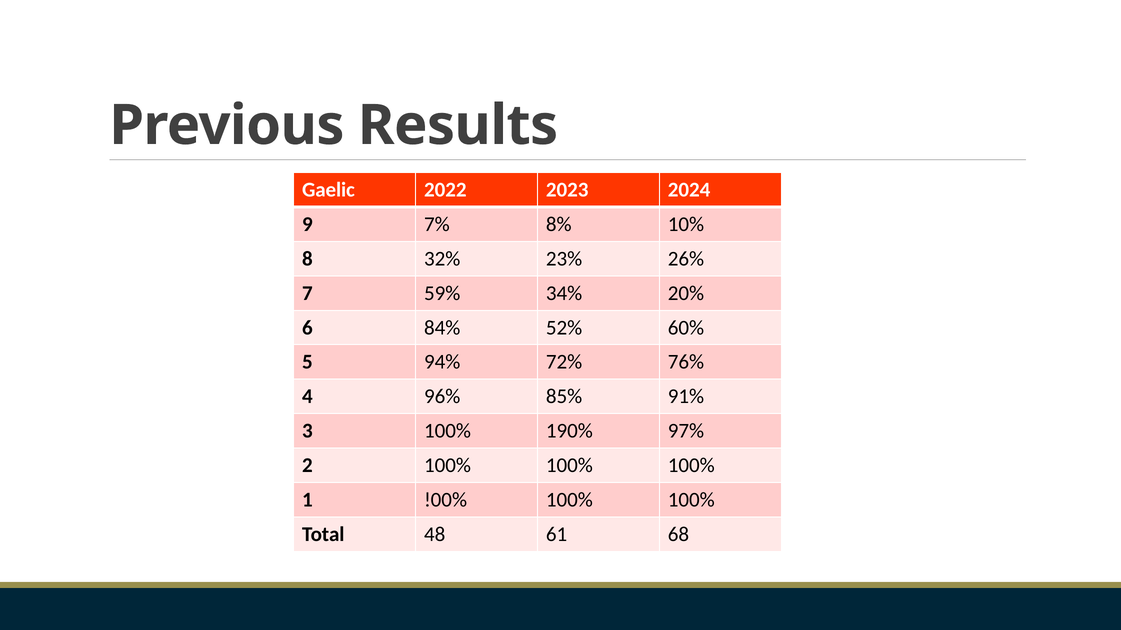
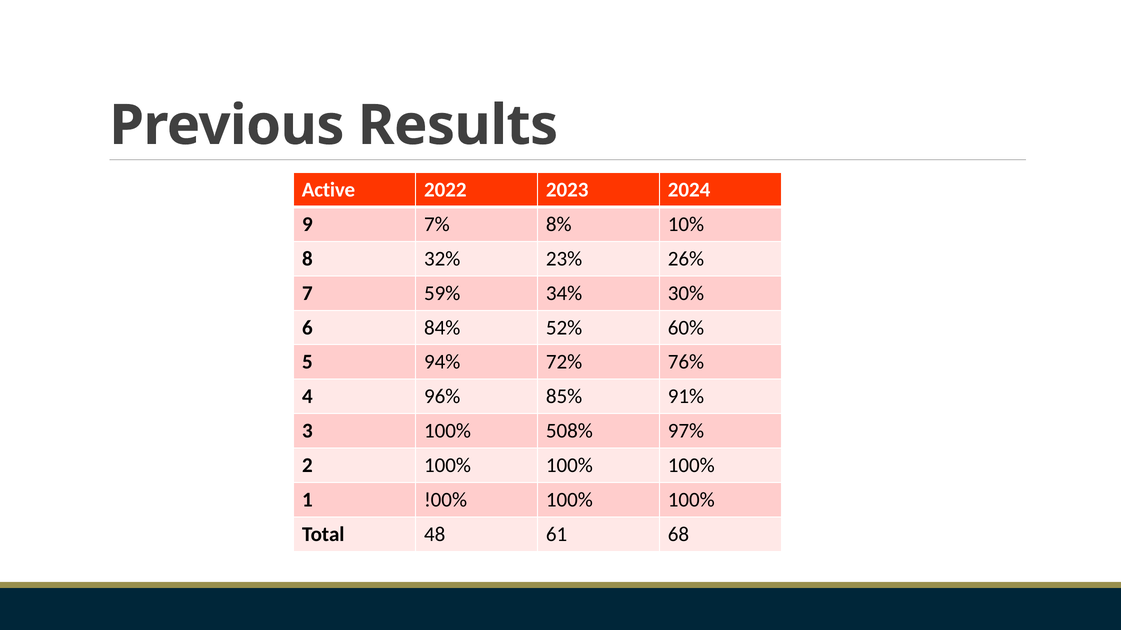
Gaelic: Gaelic -> Active
20%: 20% -> 30%
190%: 190% -> 508%
